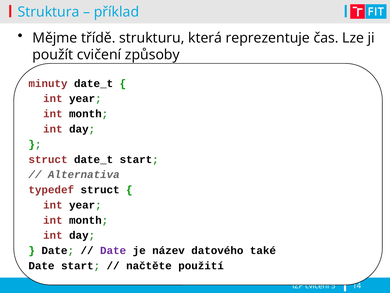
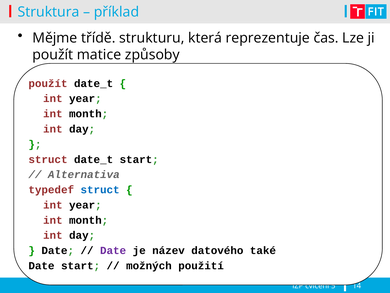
použít cvičení: cvičení -> matice
minuty at (48, 83): minuty -> použít
struct at (100, 190) colour: black -> blue
načtěte: načtěte -> možných
